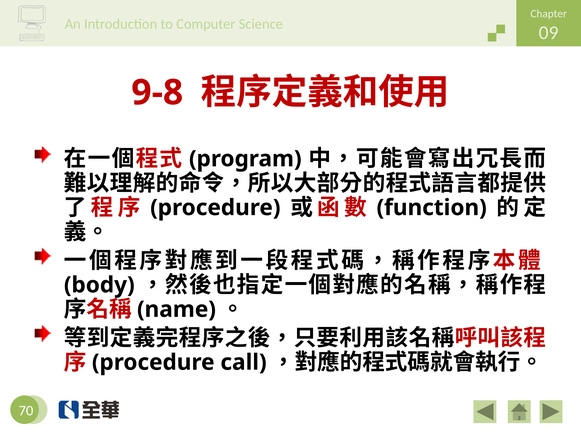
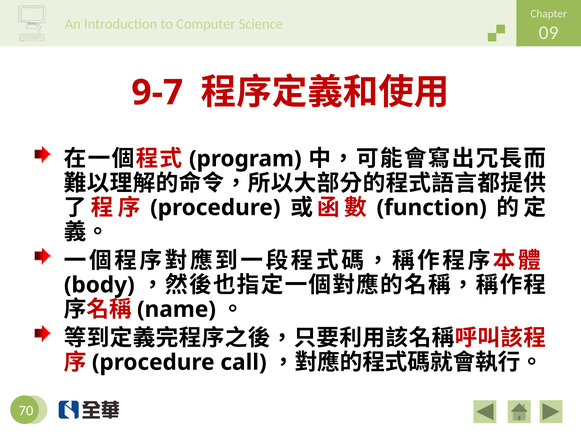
9-8: 9-8 -> 9-7
